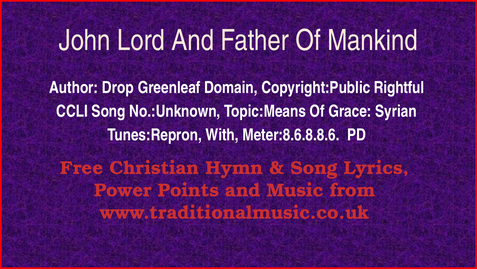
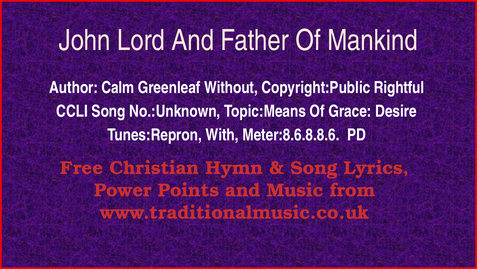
Drop: Drop -> Calm
Domain: Domain -> Without
Syrian: Syrian -> Desire
